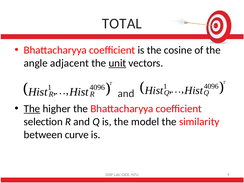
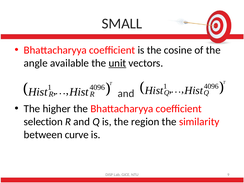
TOTAL: TOTAL -> SMALL
adjacent: adjacent -> available
The at (32, 109) underline: present -> none
model: model -> region
